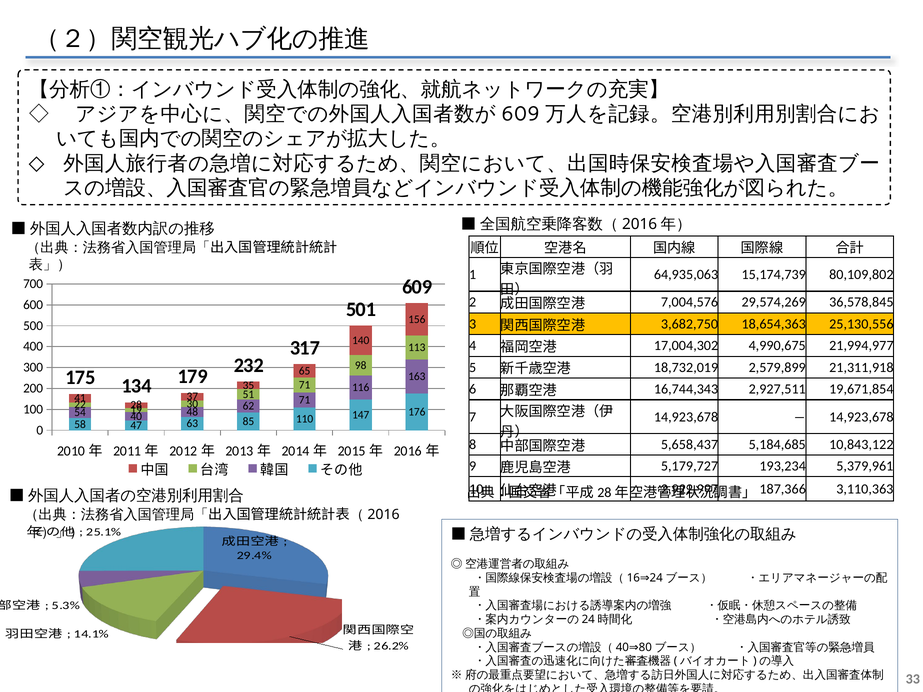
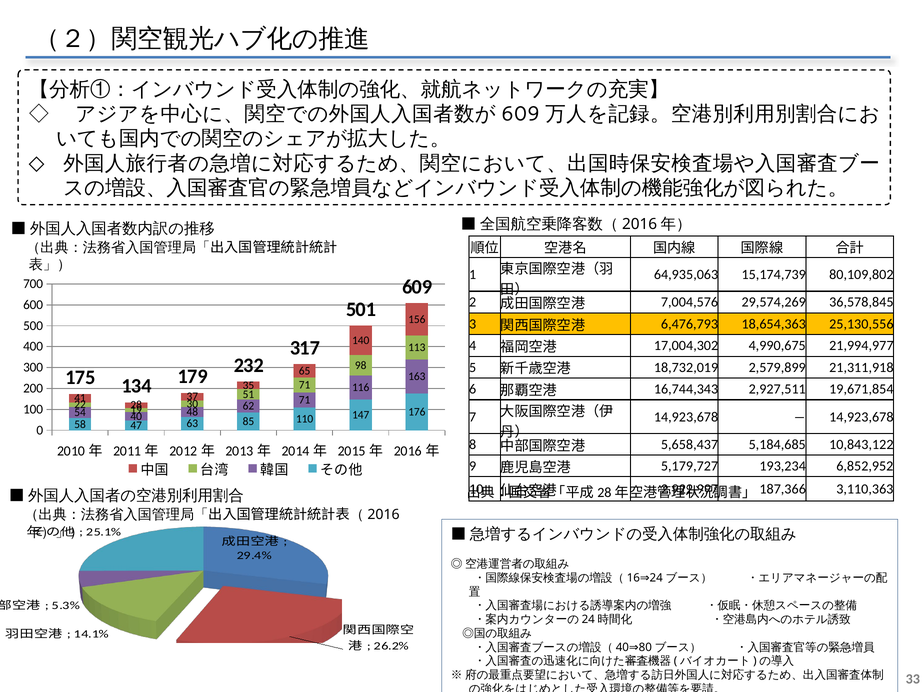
3,682,750: 3,682,750 -> 6,476,793
5,379,961: 5,379,961 -> 6,852,952
